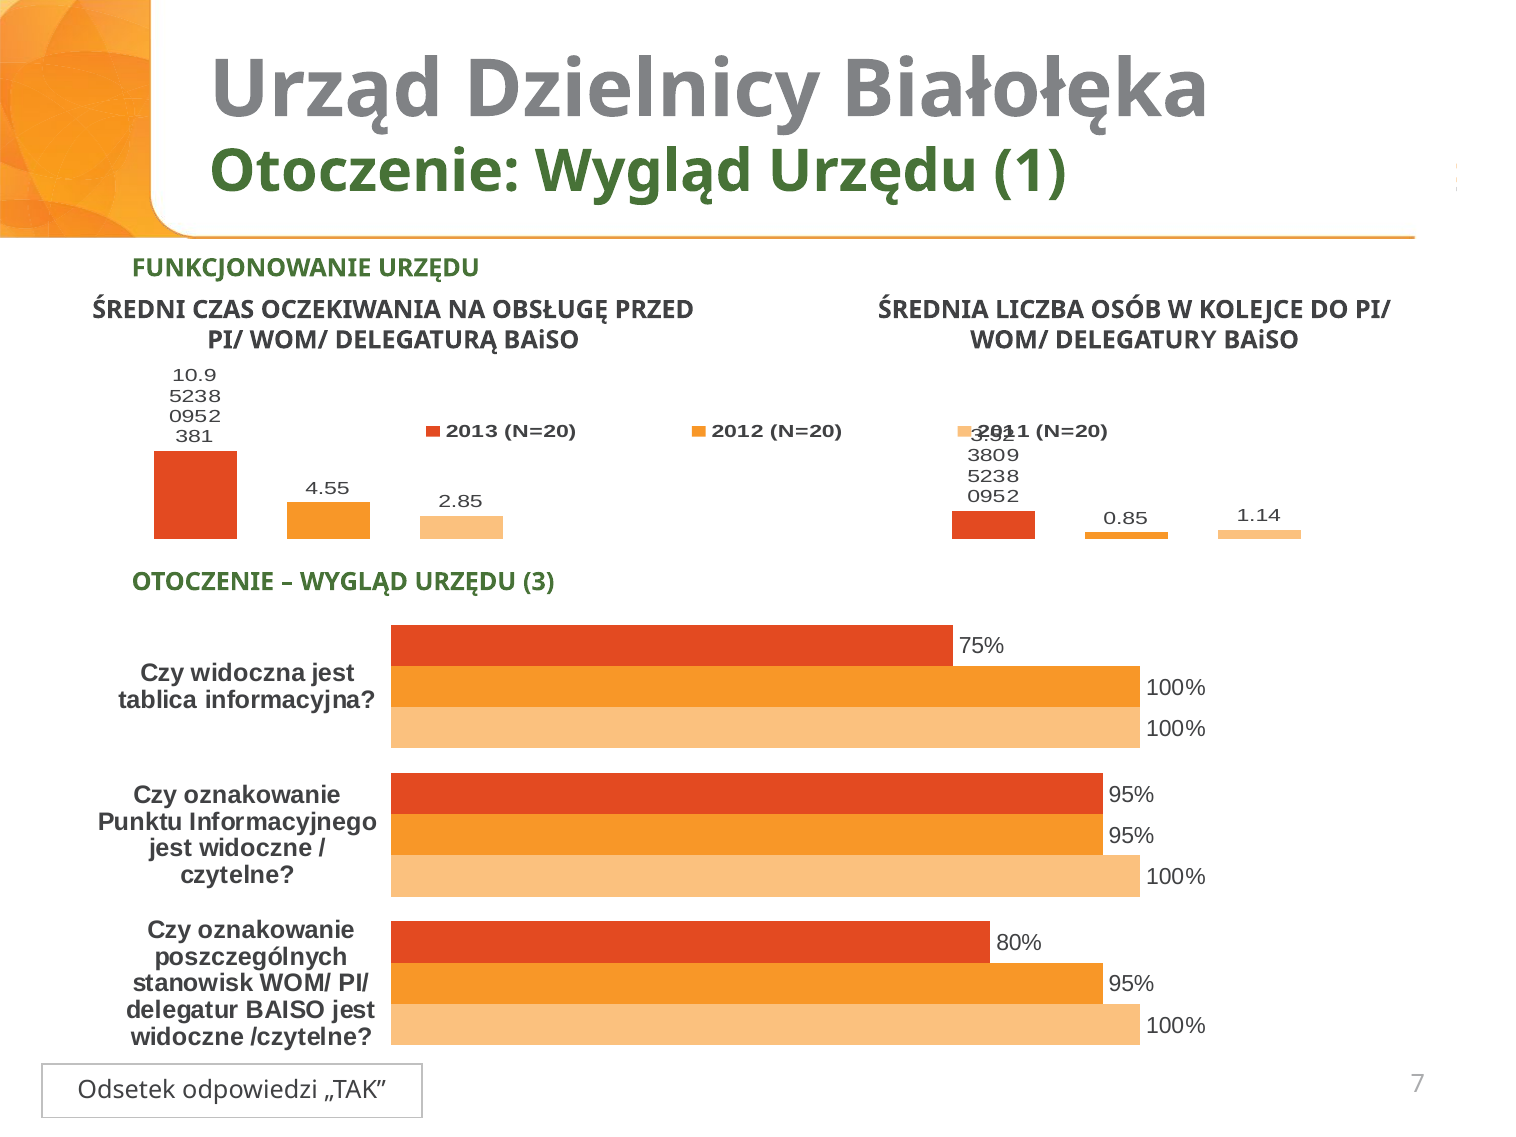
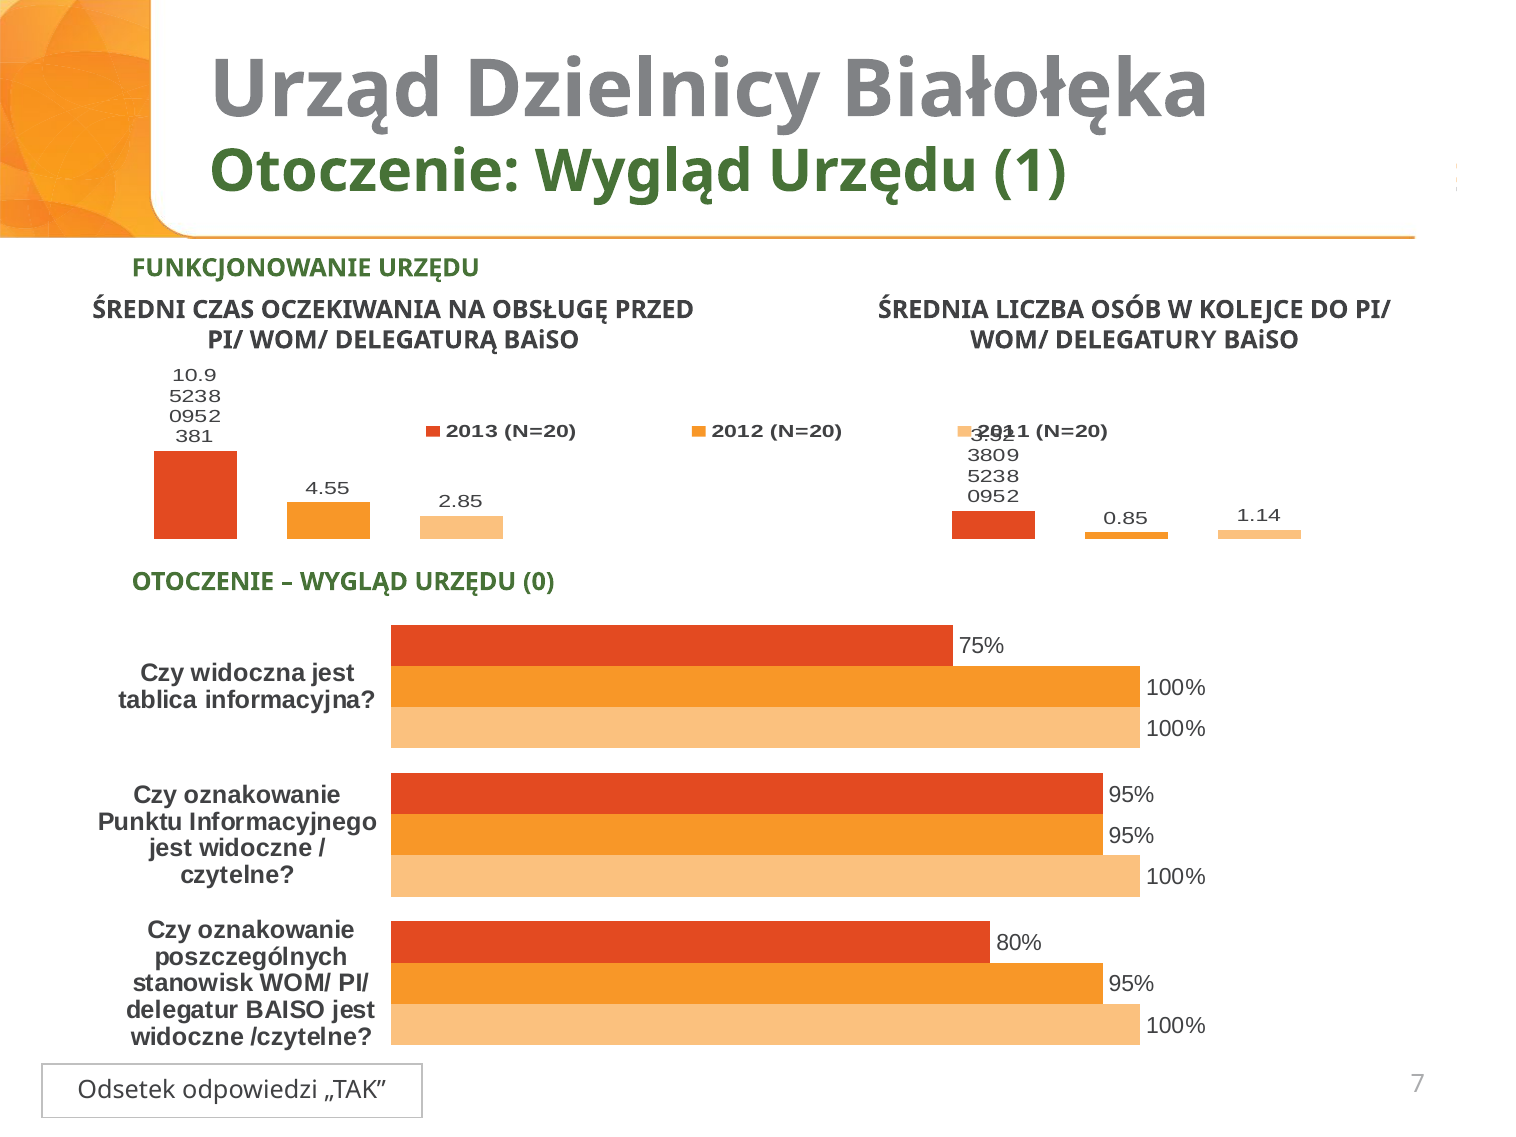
3: 3 -> 0
